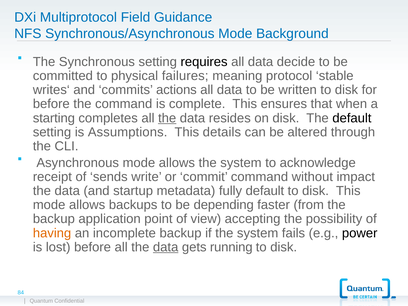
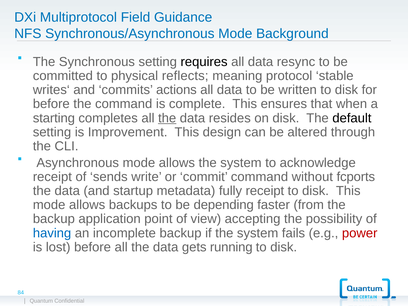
decide: decide -> resync
failures: failures -> reflects
is Assumptions: Assumptions -> Improvement
details: details -> design
impact: impact -> fcports
fully default: default -> receipt
having colour: orange -> blue
power colour: black -> red
data at (166, 247) underline: present -> none
